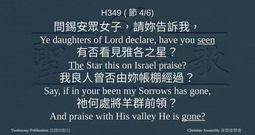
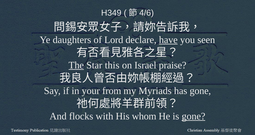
have underline: none -> present
seen underline: present -> none
been: been -> from
Sorrows: Sorrows -> Myriads
And praise: praise -> flocks
valley: valley -> whom
